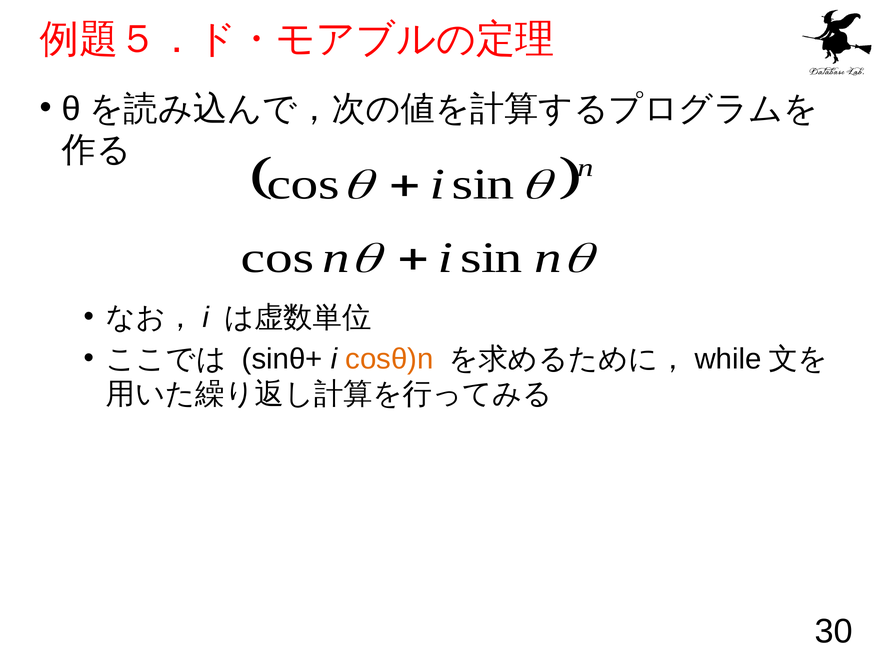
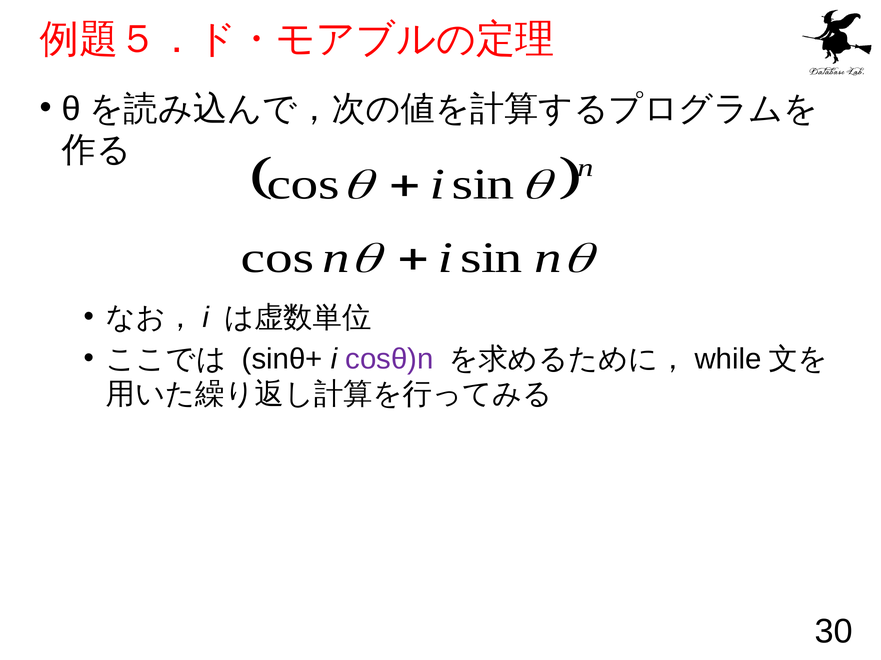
cosθ)n colour: orange -> purple
